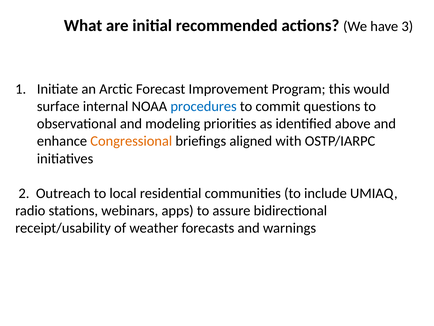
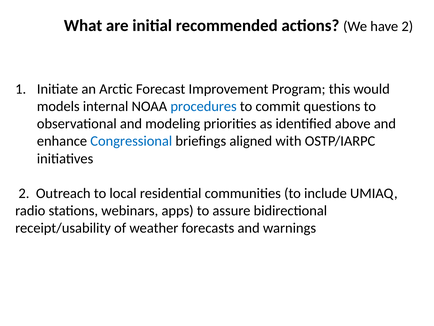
have 3: 3 -> 2
surface: surface -> models
Congressional colour: orange -> blue
